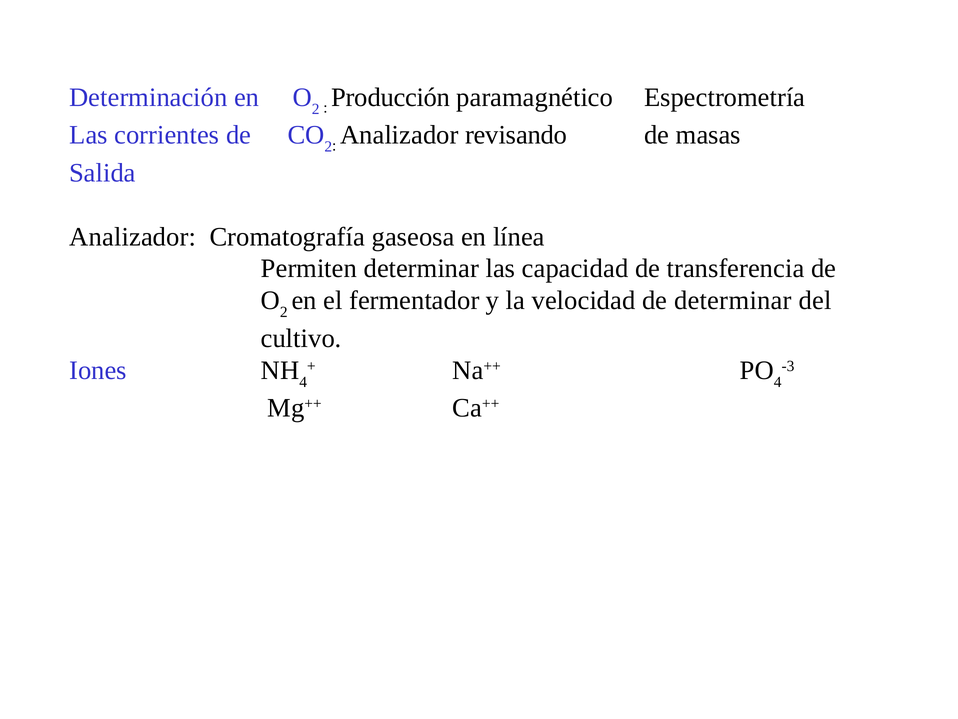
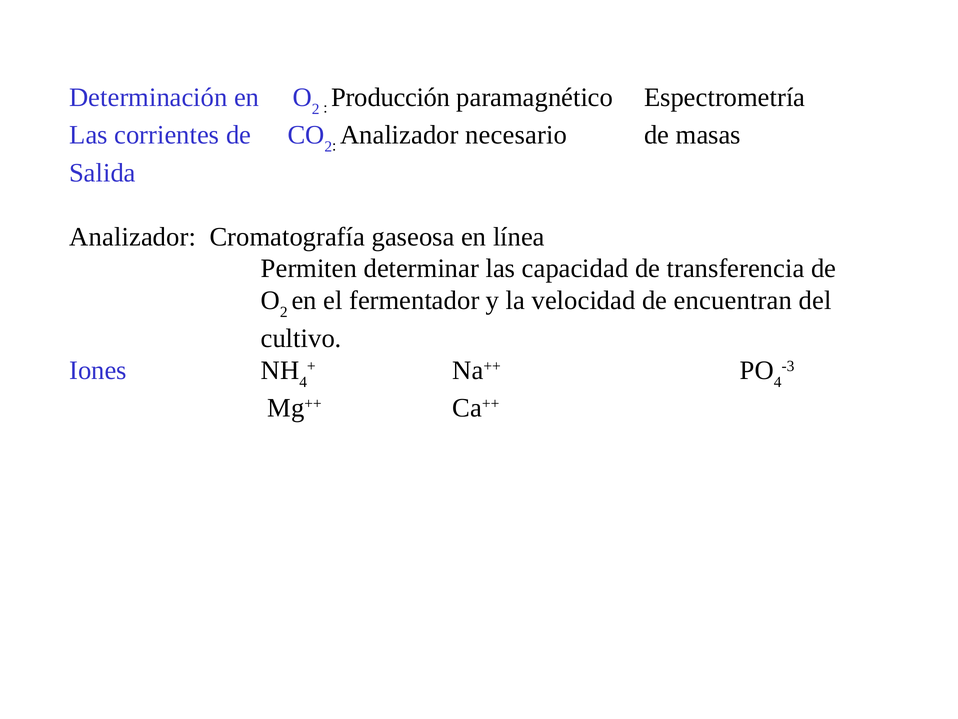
revisando: revisando -> necesario
de determinar: determinar -> encuentran
